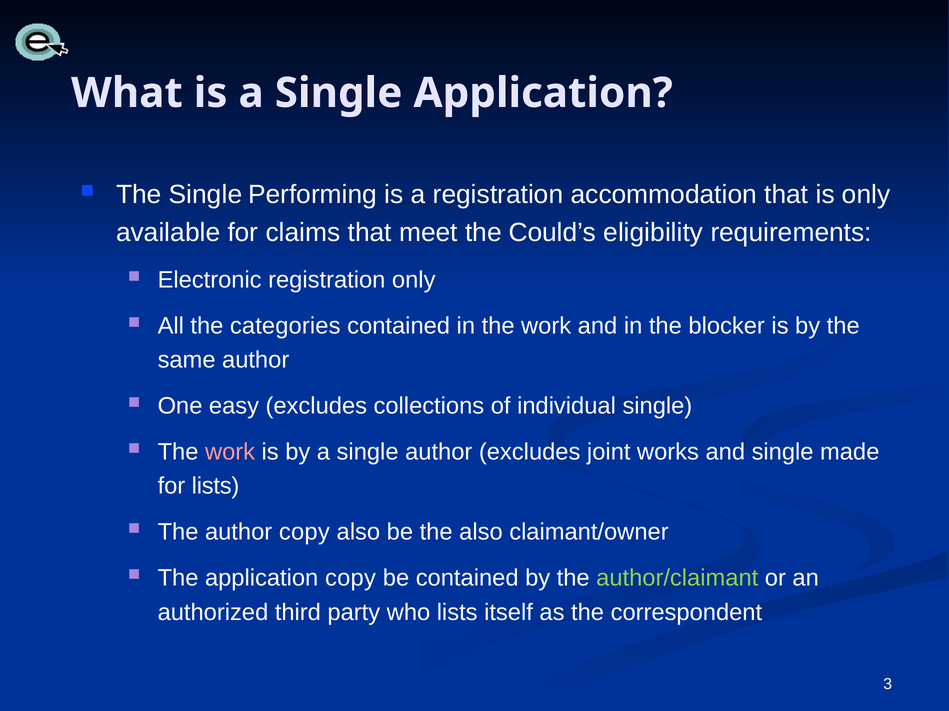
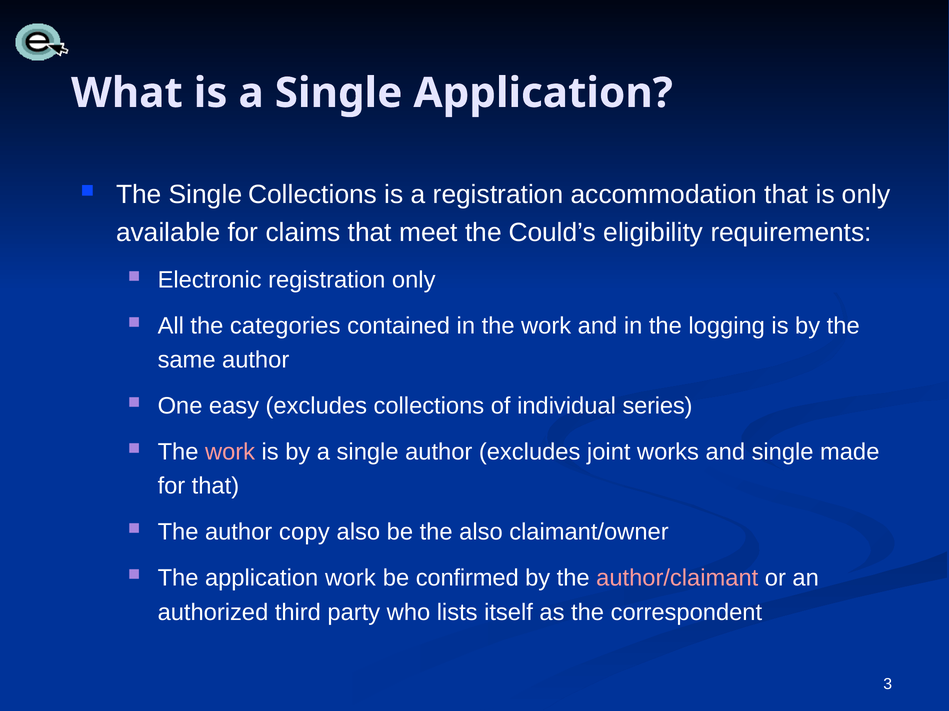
Single Performing: Performing -> Collections
blocker: blocker -> logging
individual single: single -> series
for lists: lists -> that
application copy: copy -> work
be contained: contained -> confirmed
author/claimant colour: light green -> pink
